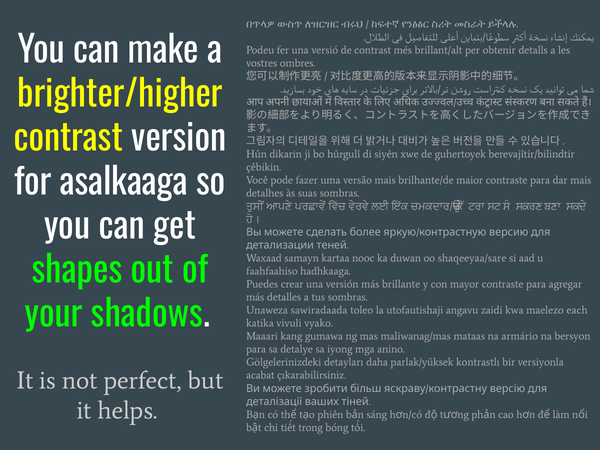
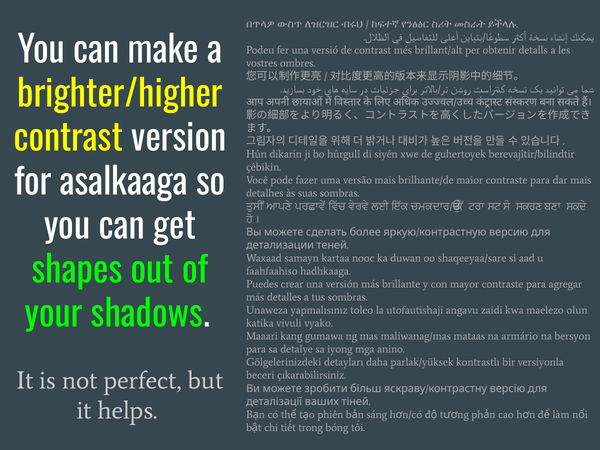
sawiradaada: sawiradaada -> yapmalısınız
each: each -> olun
acabat: acabat -> beceri
